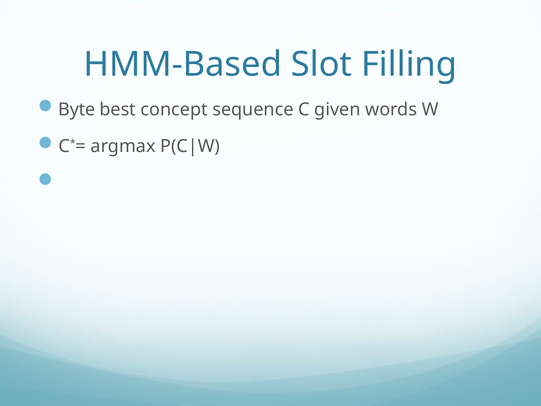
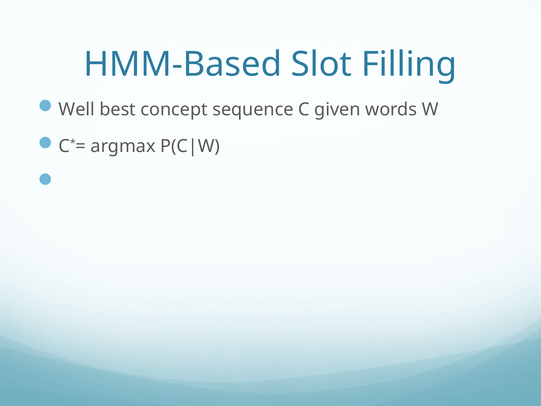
Byte: Byte -> Well
